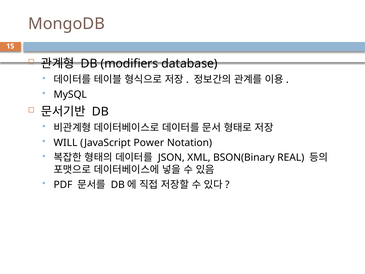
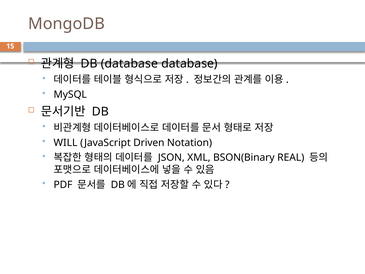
DB modifiers: modifiers -> database
Power: Power -> Driven
